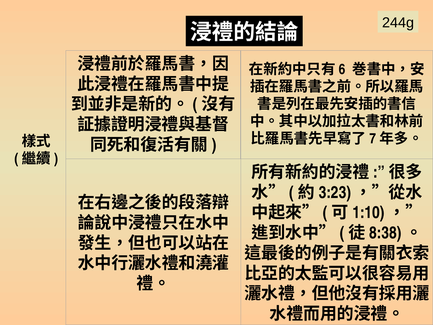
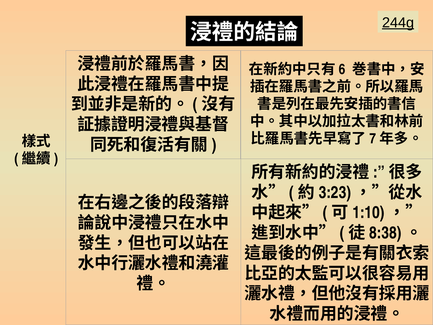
244g underline: none -> present
